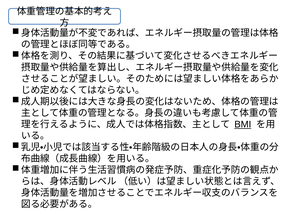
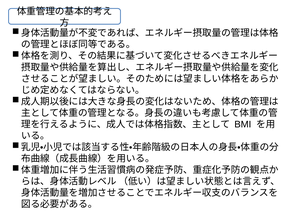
BMI underline: present -> none
